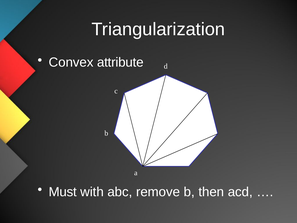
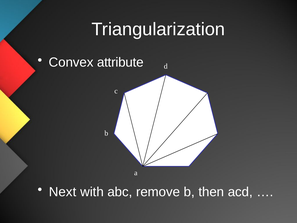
Must: Must -> Next
